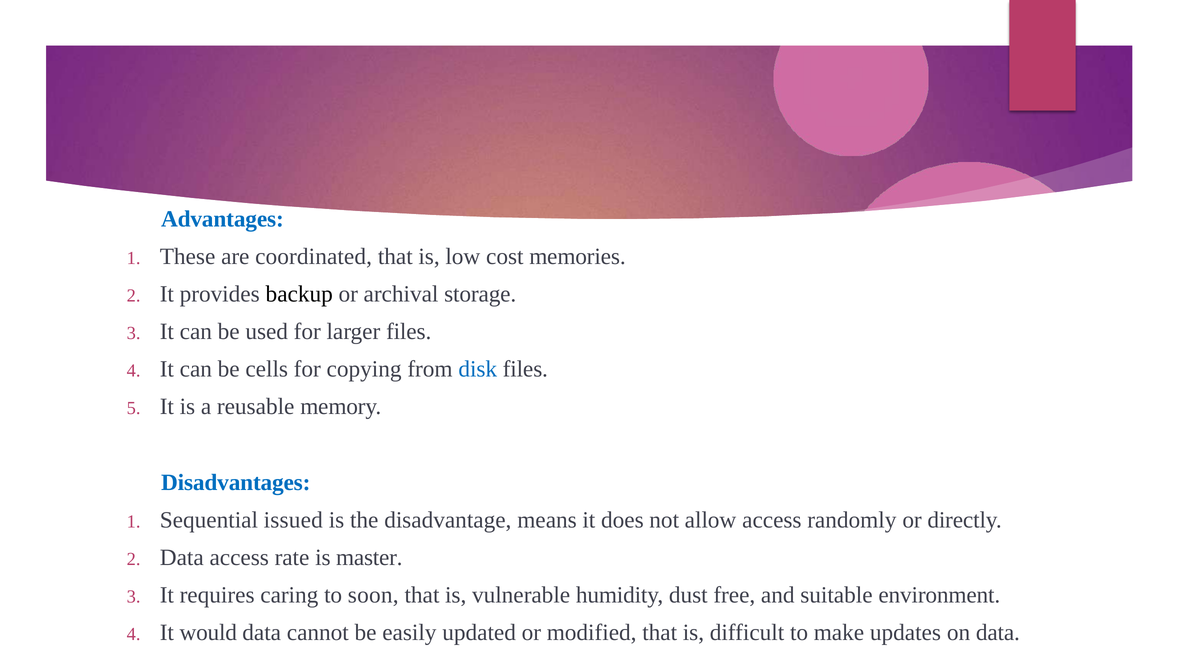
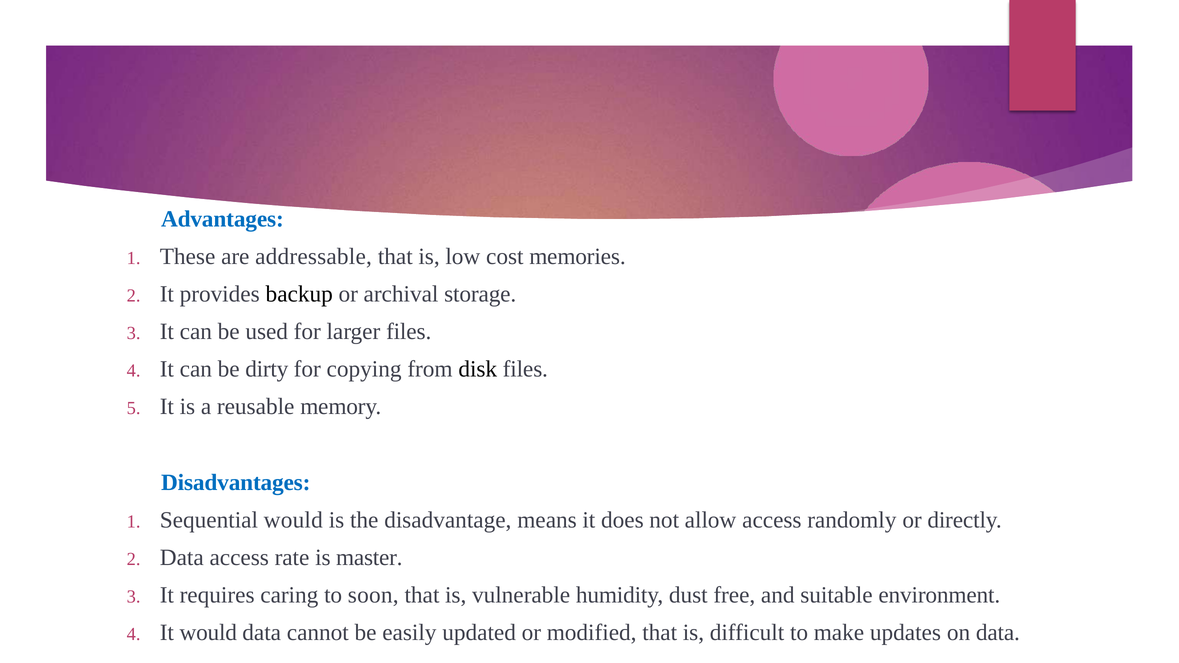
coordinated: coordinated -> addressable
cells: cells -> dirty
disk colour: blue -> black
Sequential issued: issued -> would
